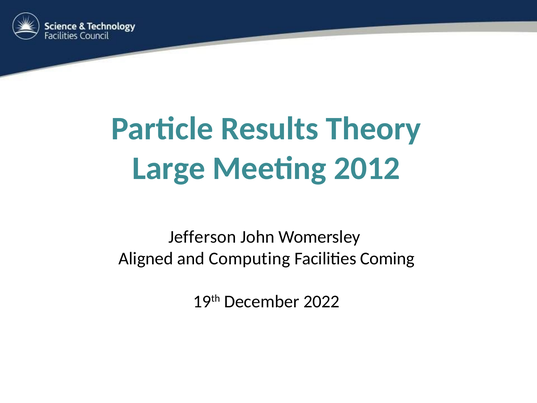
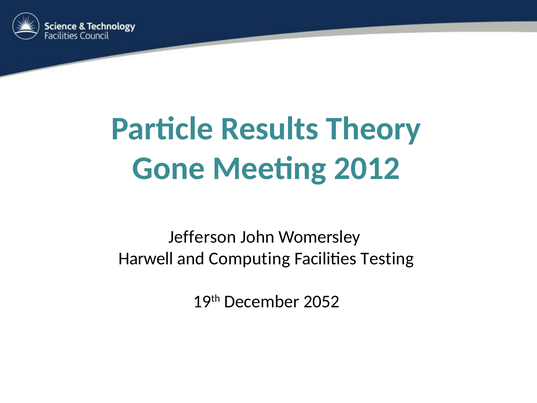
Large: Large -> Gone
Aligned: Aligned -> Harwell
Coming: Coming -> Testing
2022: 2022 -> 2052
